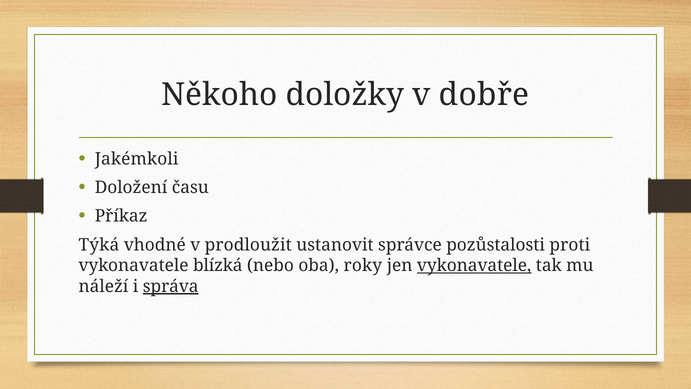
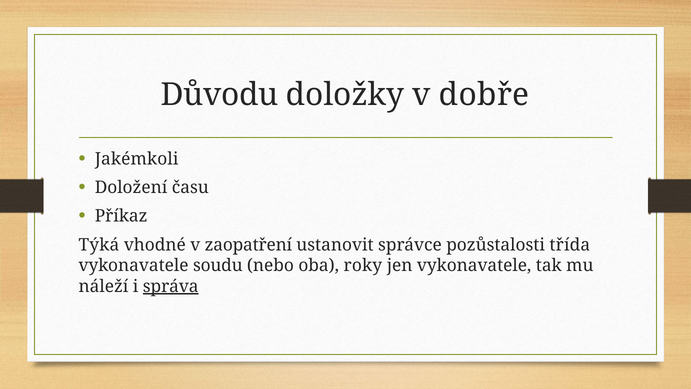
Někoho: Někoho -> Důvodu
prodloužit: prodloužit -> zaopatření
proti: proti -> třída
blízká: blízká -> soudu
vykonavatele at (474, 265) underline: present -> none
